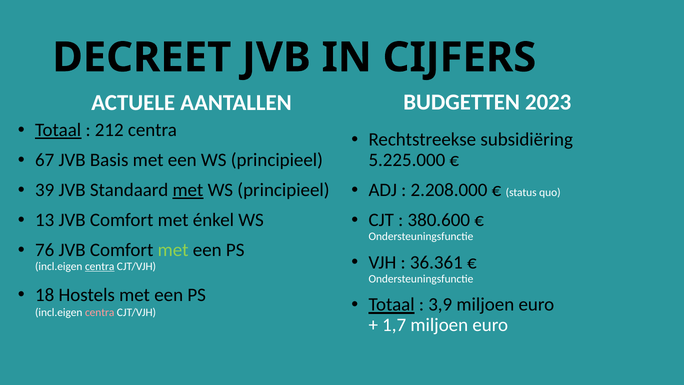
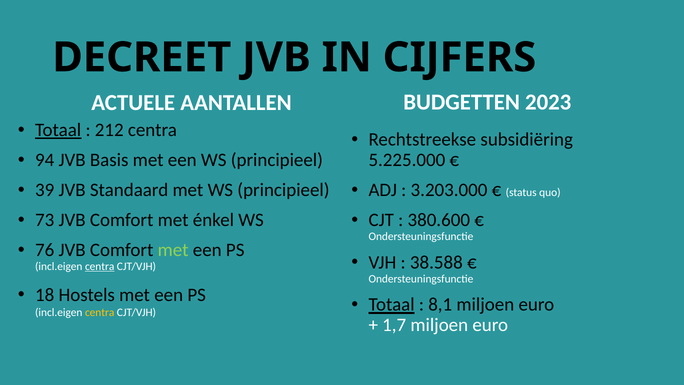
67: 67 -> 94
met at (188, 190) underline: present -> none
2.208.000: 2.208.000 -> 3.203.000
13: 13 -> 73
36.361: 36.361 -> 38.588
3,9: 3,9 -> 8,1
centra at (100, 312) colour: pink -> yellow
